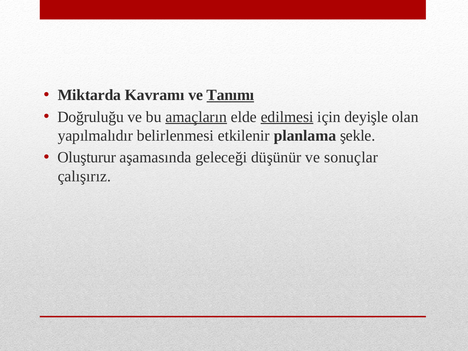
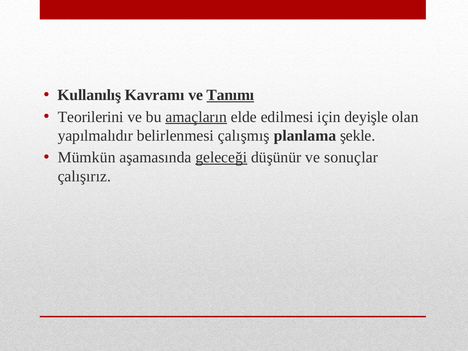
Miktarda: Miktarda -> Kullanılış
Doğruluğu: Doğruluğu -> Teorilerini
edilmesi underline: present -> none
etkilenir: etkilenir -> çalışmış
Oluşturur: Oluşturur -> Mümkün
geleceği underline: none -> present
